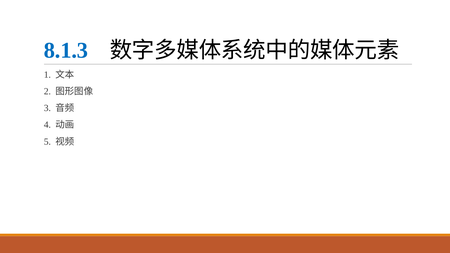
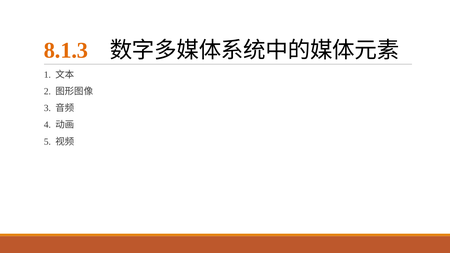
8.1.3 colour: blue -> orange
